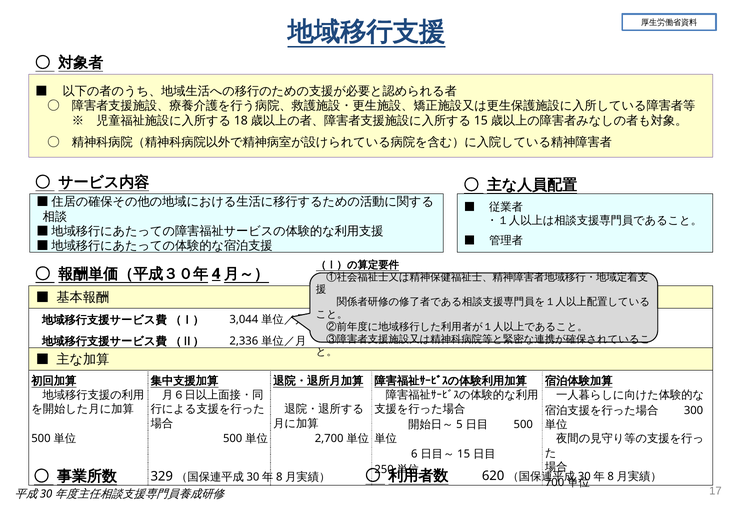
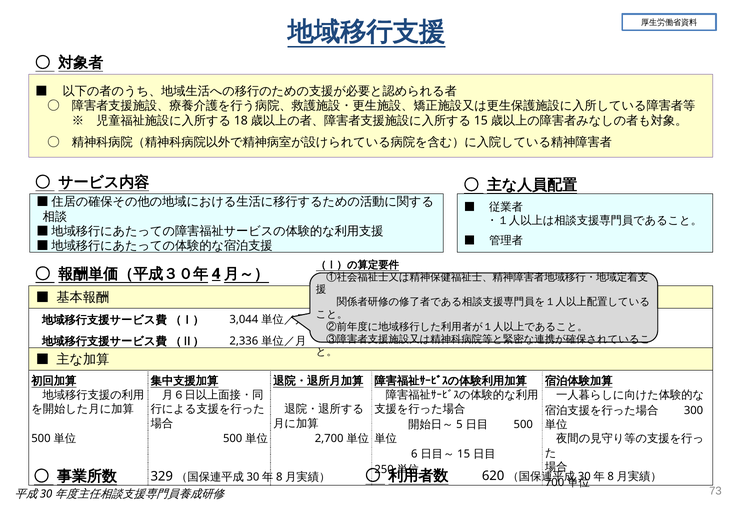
17: 17 -> 73
